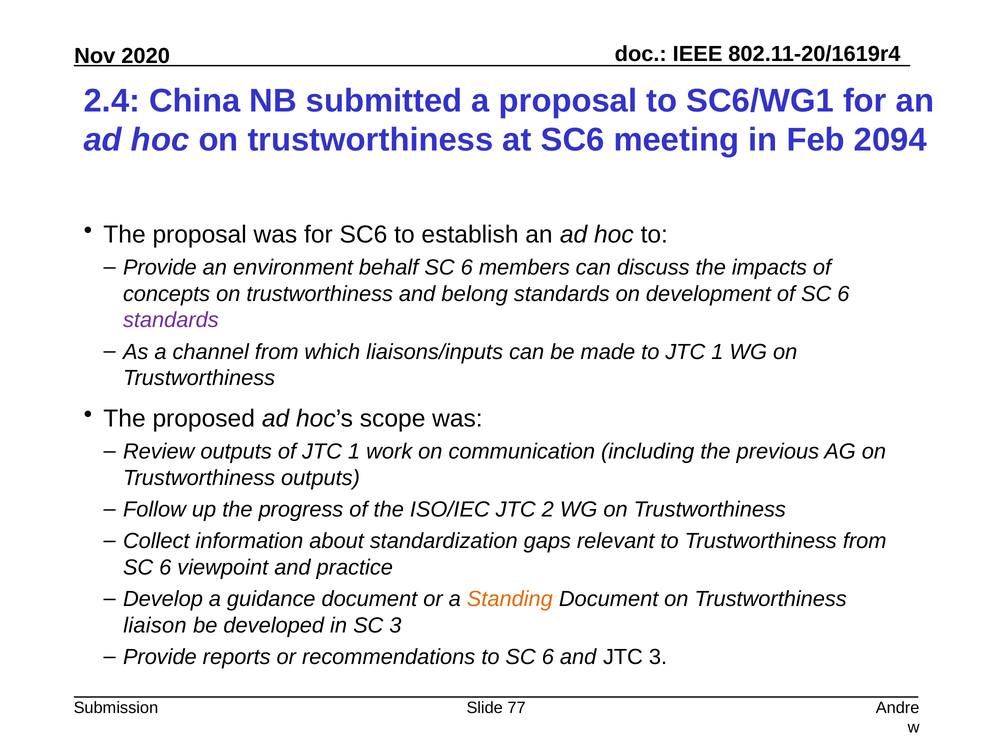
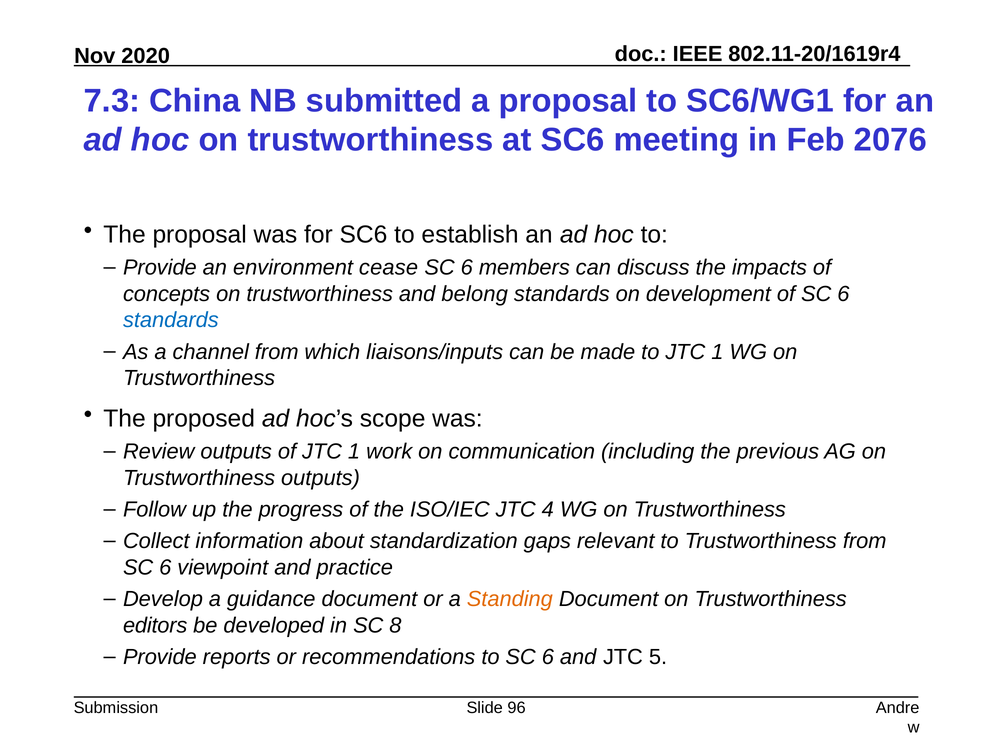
2.4: 2.4 -> 7.3
2094: 2094 -> 2076
behalf: behalf -> cease
standards at (171, 320) colour: purple -> blue
2: 2 -> 4
liaison: liaison -> editors
SC 3: 3 -> 8
JTC 3: 3 -> 5
77: 77 -> 96
